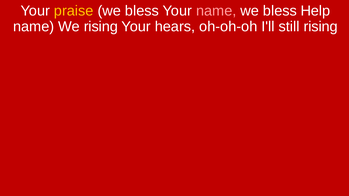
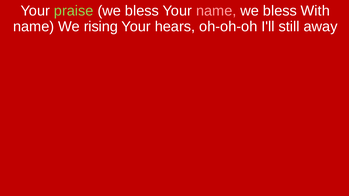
praise colour: yellow -> light green
Help: Help -> With
still rising: rising -> away
